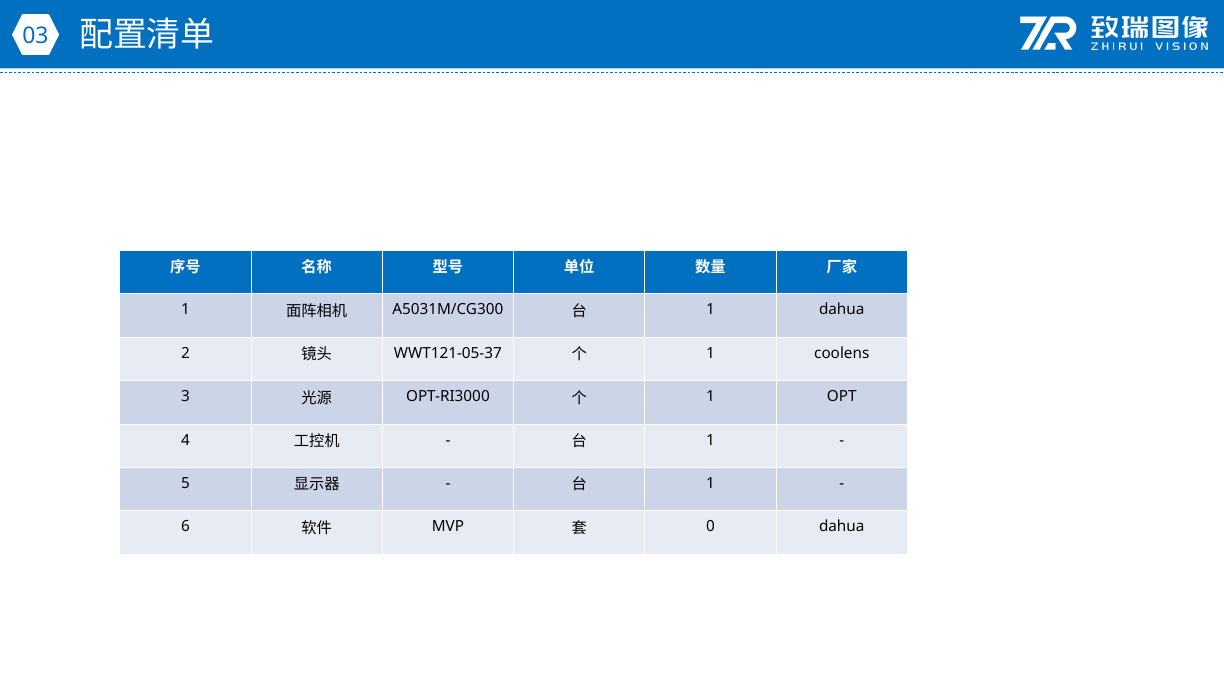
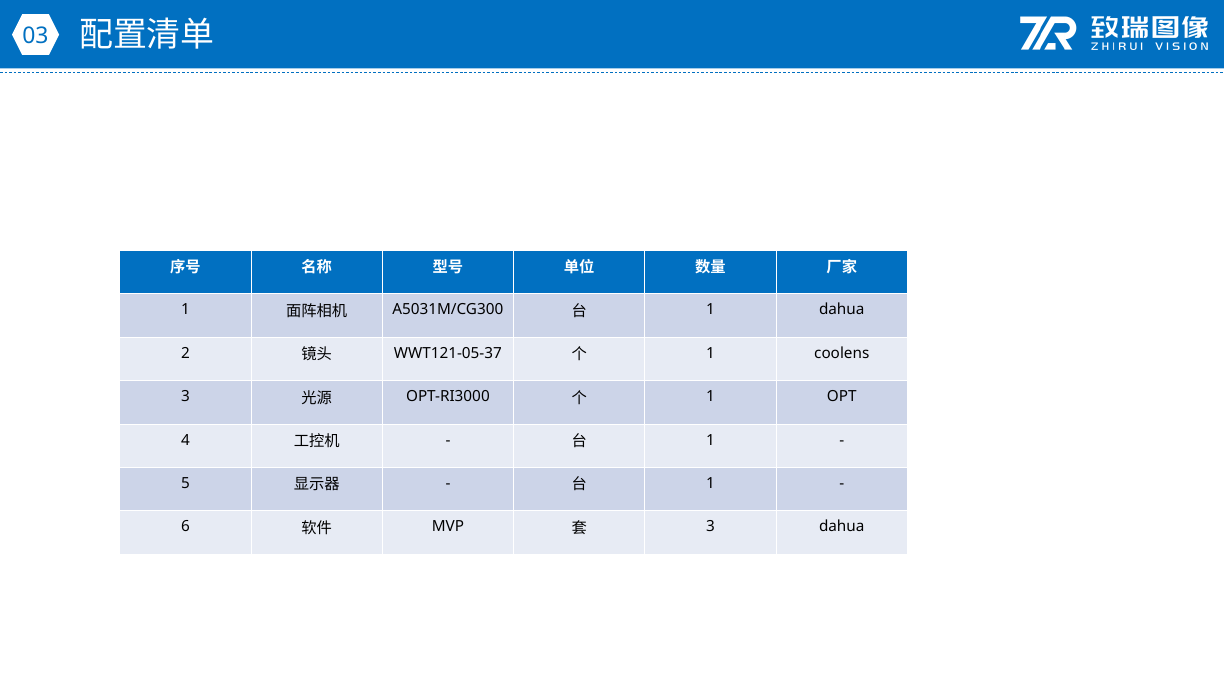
0 at (711, 526): 0 -> 3
